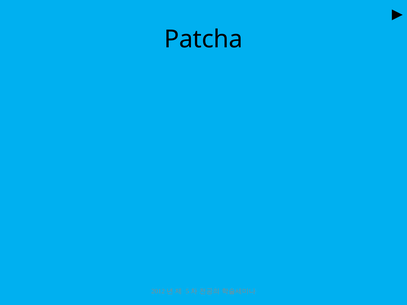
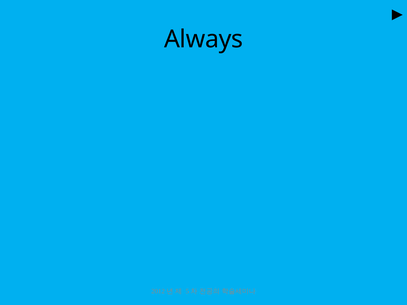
Patcha: Patcha -> Always
